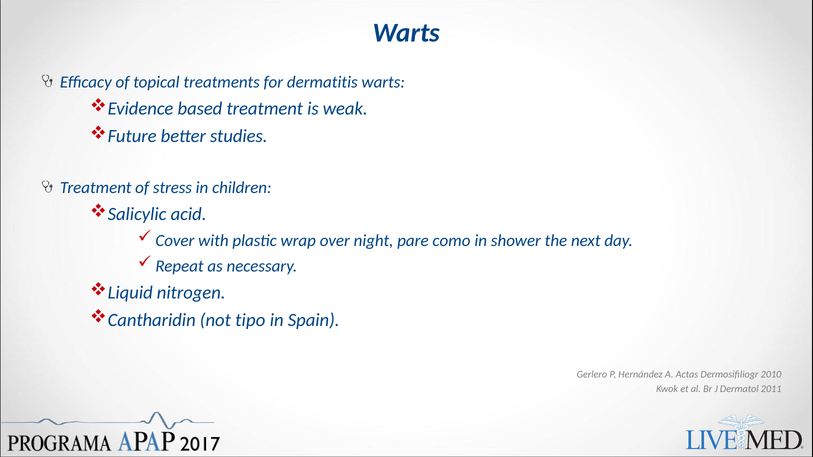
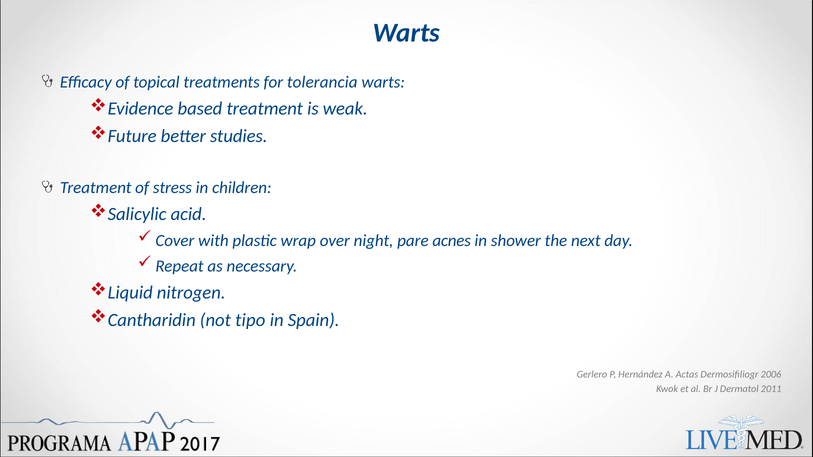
dermatitis: dermatitis -> tolerancia
como: como -> acnes
2010: 2010 -> 2006
